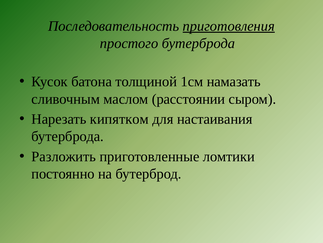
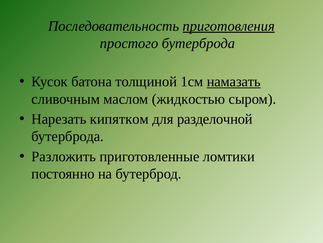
намазать underline: none -> present
расстоянии: расстоянии -> жидкостью
настаивания: настаивания -> разделочной
